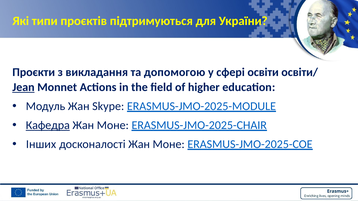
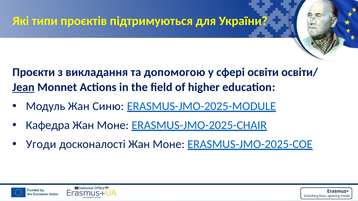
Skype: Skype -> Синю
Кафедра underline: present -> none
Інших: Інших -> Угоди
